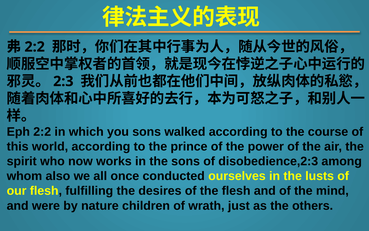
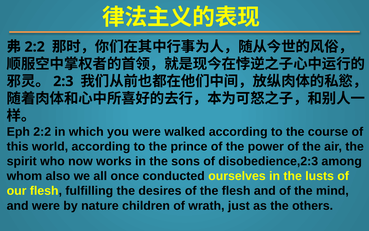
you sons: sons -> were
